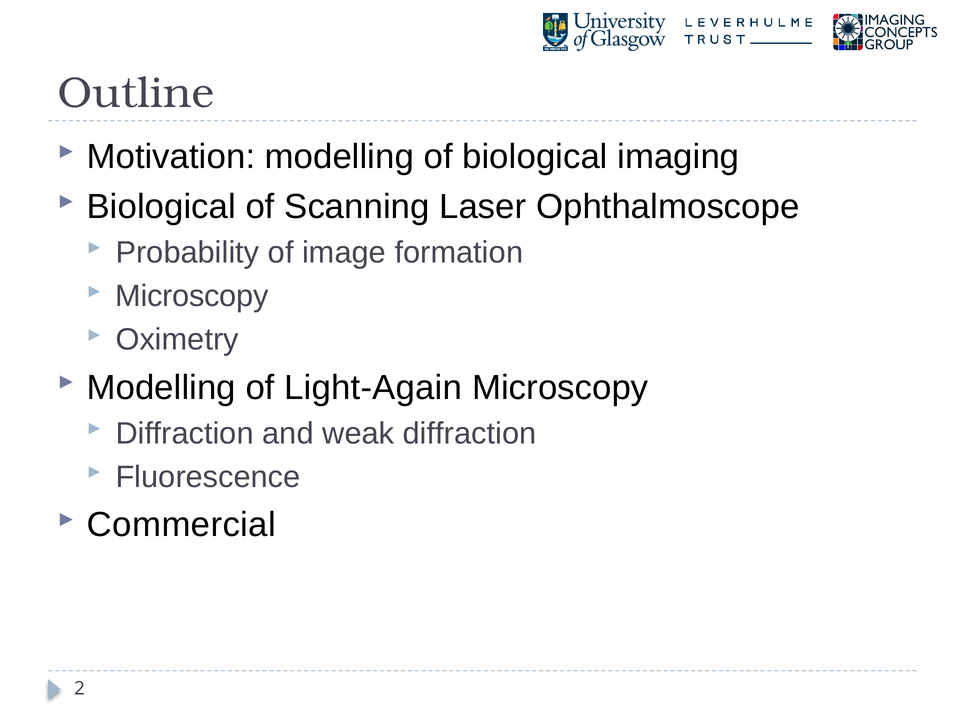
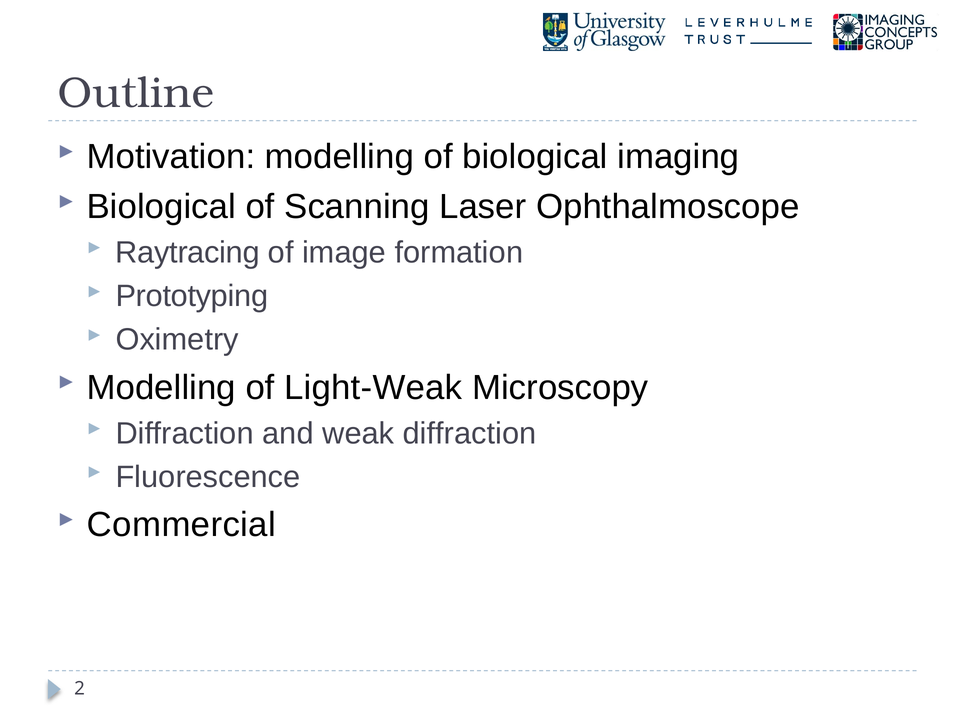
Probability: Probability -> Raytracing
Microscopy at (192, 296): Microscopy -> Prototyping
Light-Again: Light-Again -> Light-Weak
